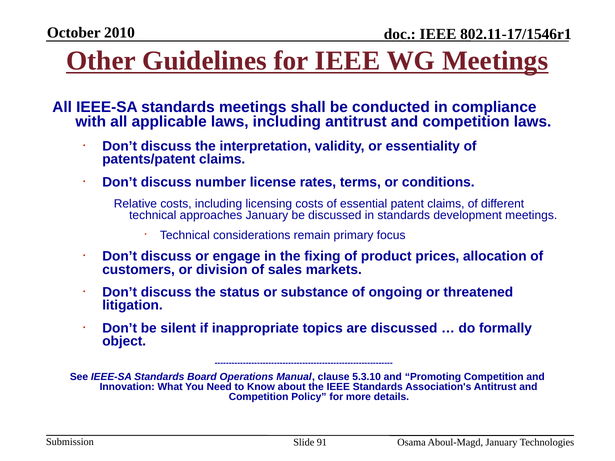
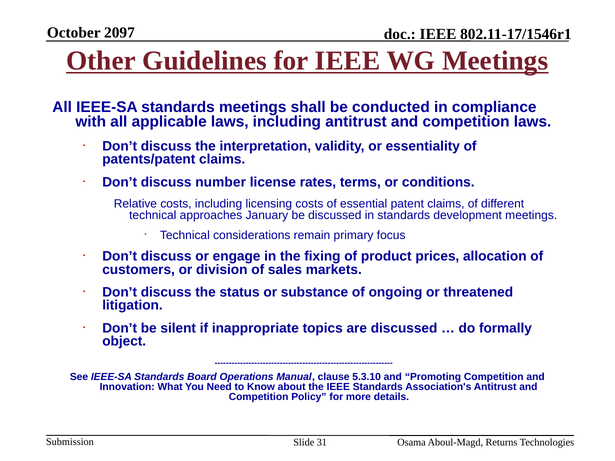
2010: 2010 -> 2097
91: 91 -> 31
Aboul-Magd January: January -> Returns
